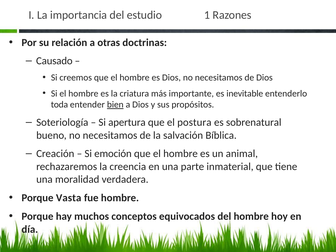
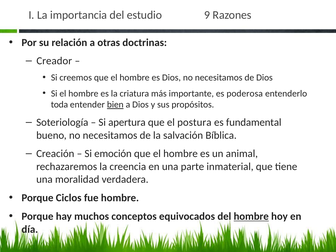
1: 1 -> 9
Causado: Causado -> Creador
inevitable: inevitable -> poderosa
sobrenatural: sobrenatural -> fundamental
Vasta: Vasta -> Ciclos
hombre at (251, 216) underline: none -> present
